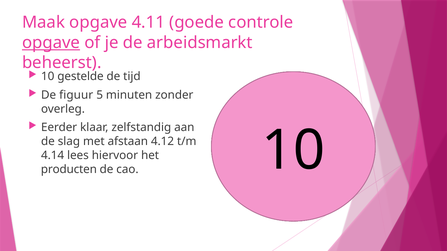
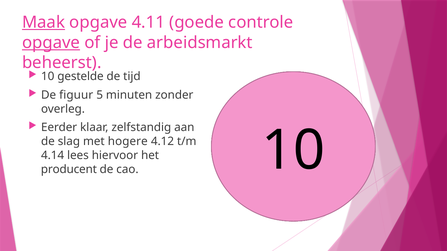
Maak underline: none -> present
afstaan: afstaan -> hogere
producten: producten -> producent
